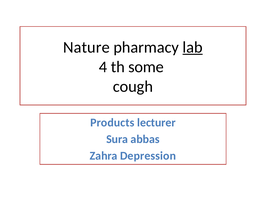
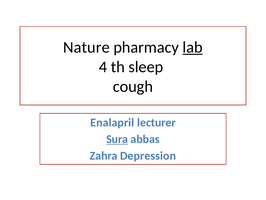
some: some -> sleep
Products: Products -> Enalapril
Sura underline: none -> present
